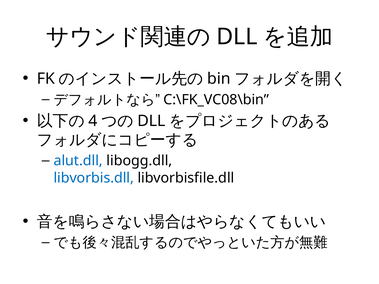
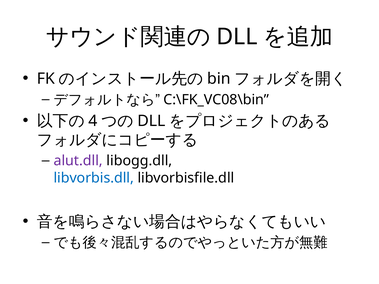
alut.dll colour: blue -> purple
